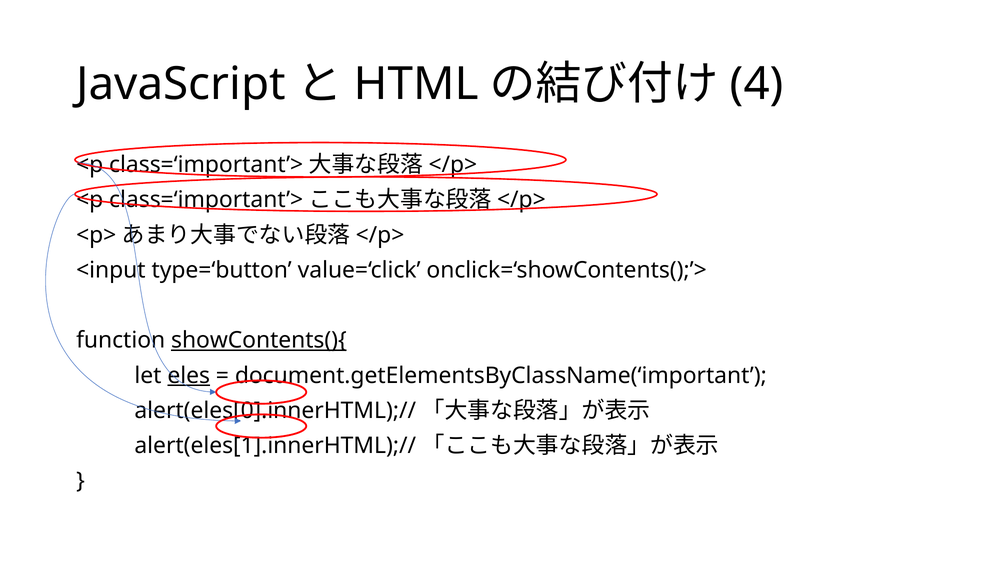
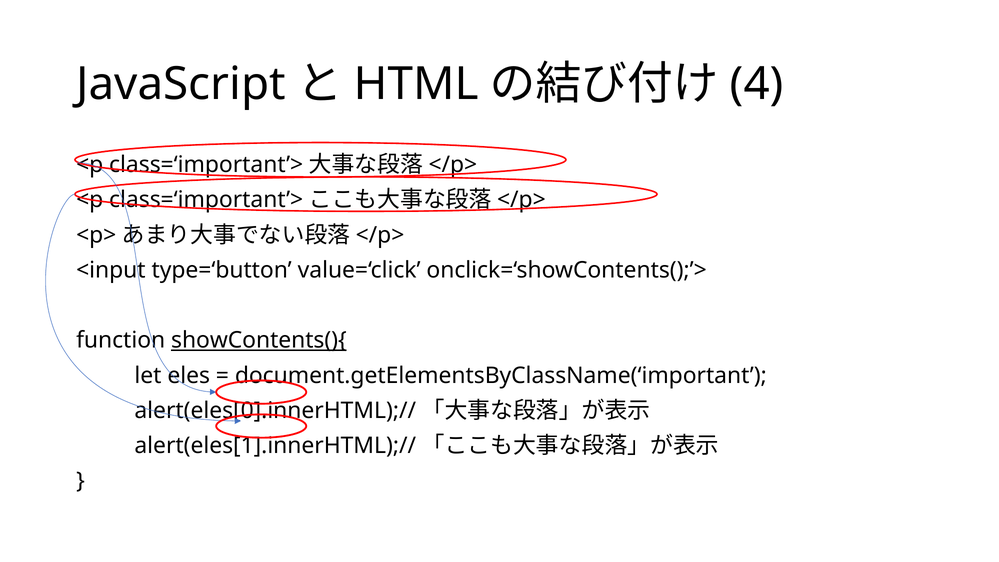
eles underline: present -> none
